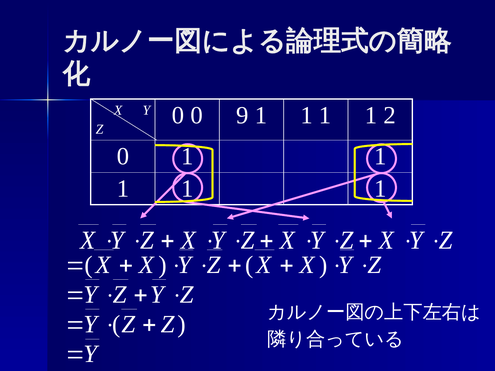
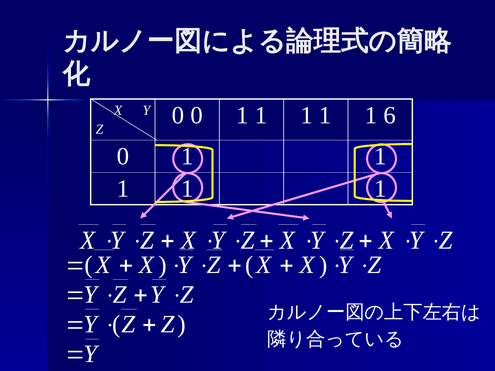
0 0 9: 9 -> 1
2: 2 -> 6
